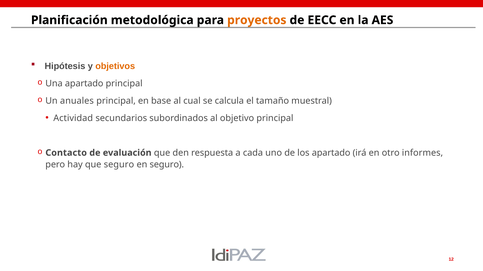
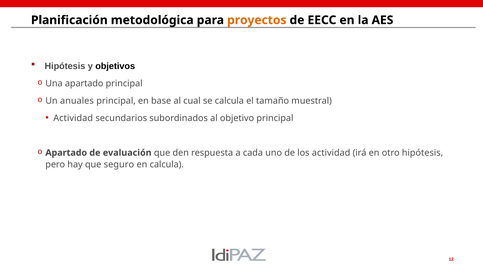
objetivos colour: orange -> black
Contacto at (66, 153): Contacto -> Apartado
los apartado: apartado -> actividad
otro informes: informes -> hipótesis
en seguro: seguro -> calcula
